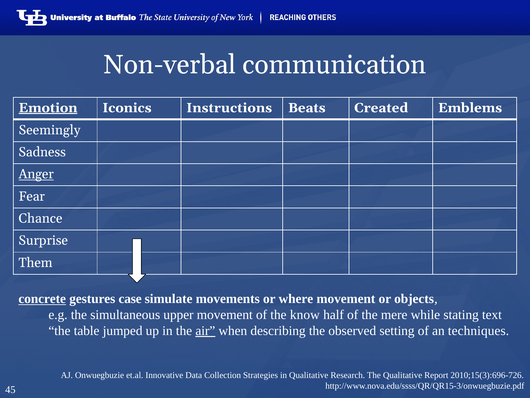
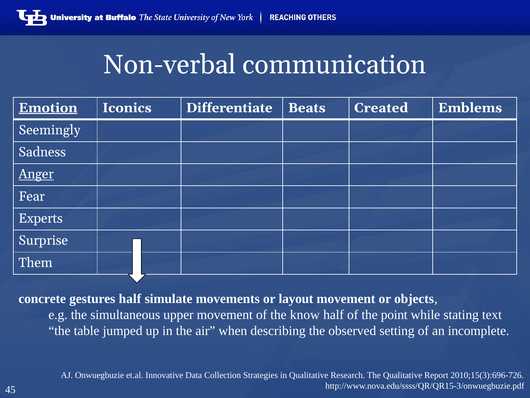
Instructions: Instructions -> Differentiate
Chance: Chance -> Experts
concrete underline: present -> none
gestures case: case -> half
where: where -> layout
mere: mere -> point
air underline: present -> none
techniques: techniques -> incomplete
